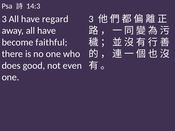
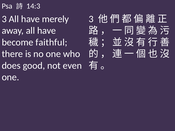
regard: regard -> merely
